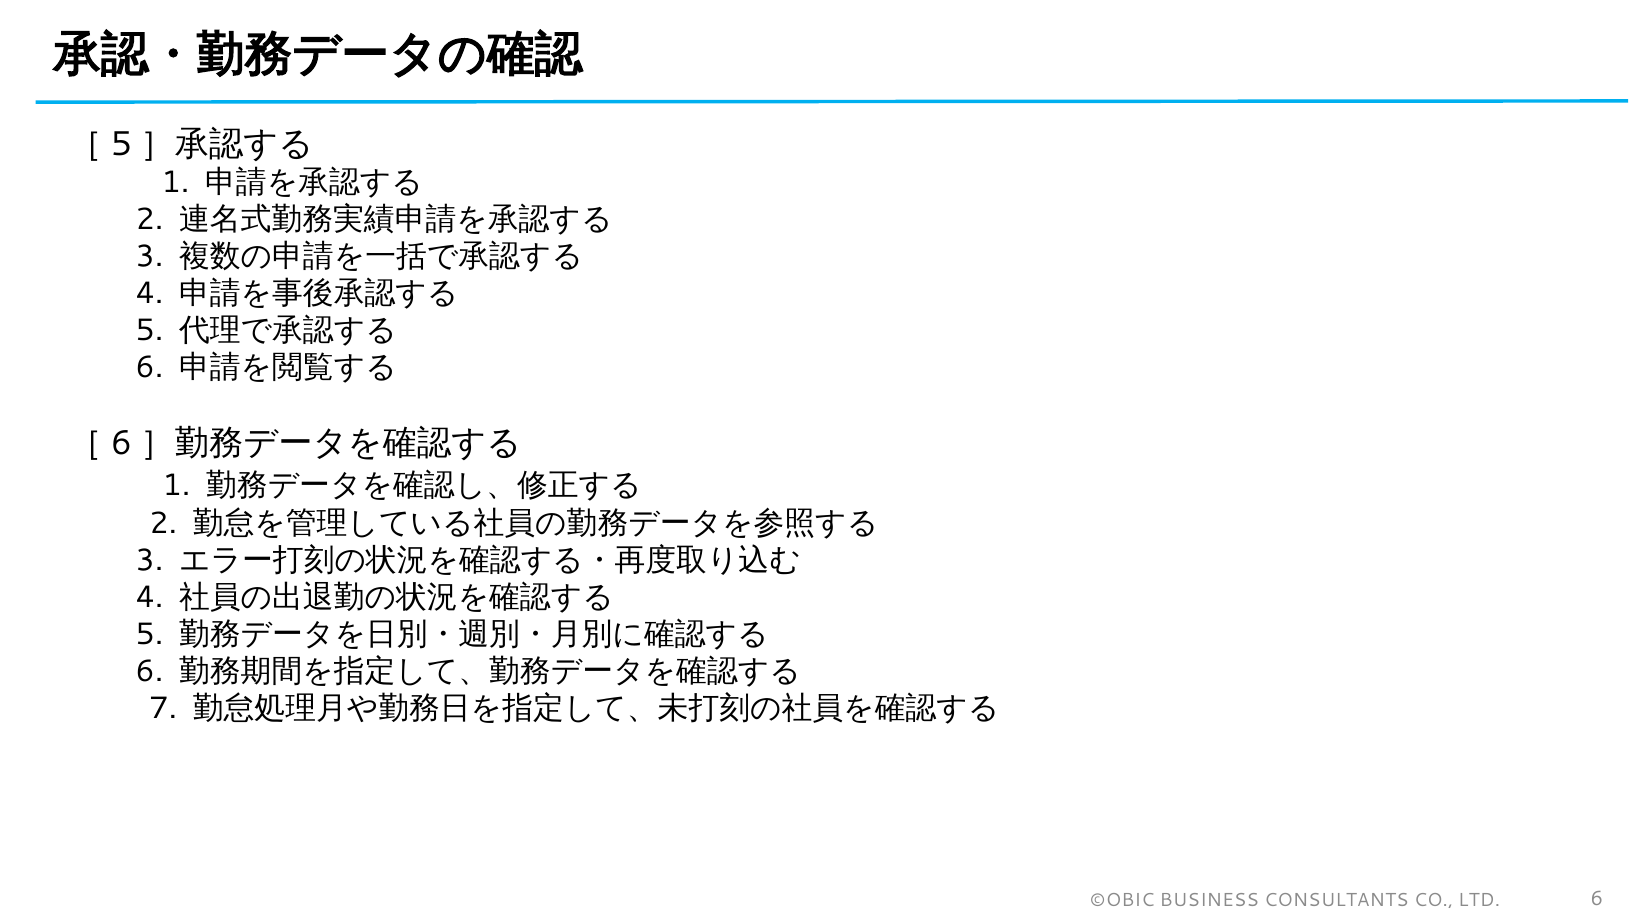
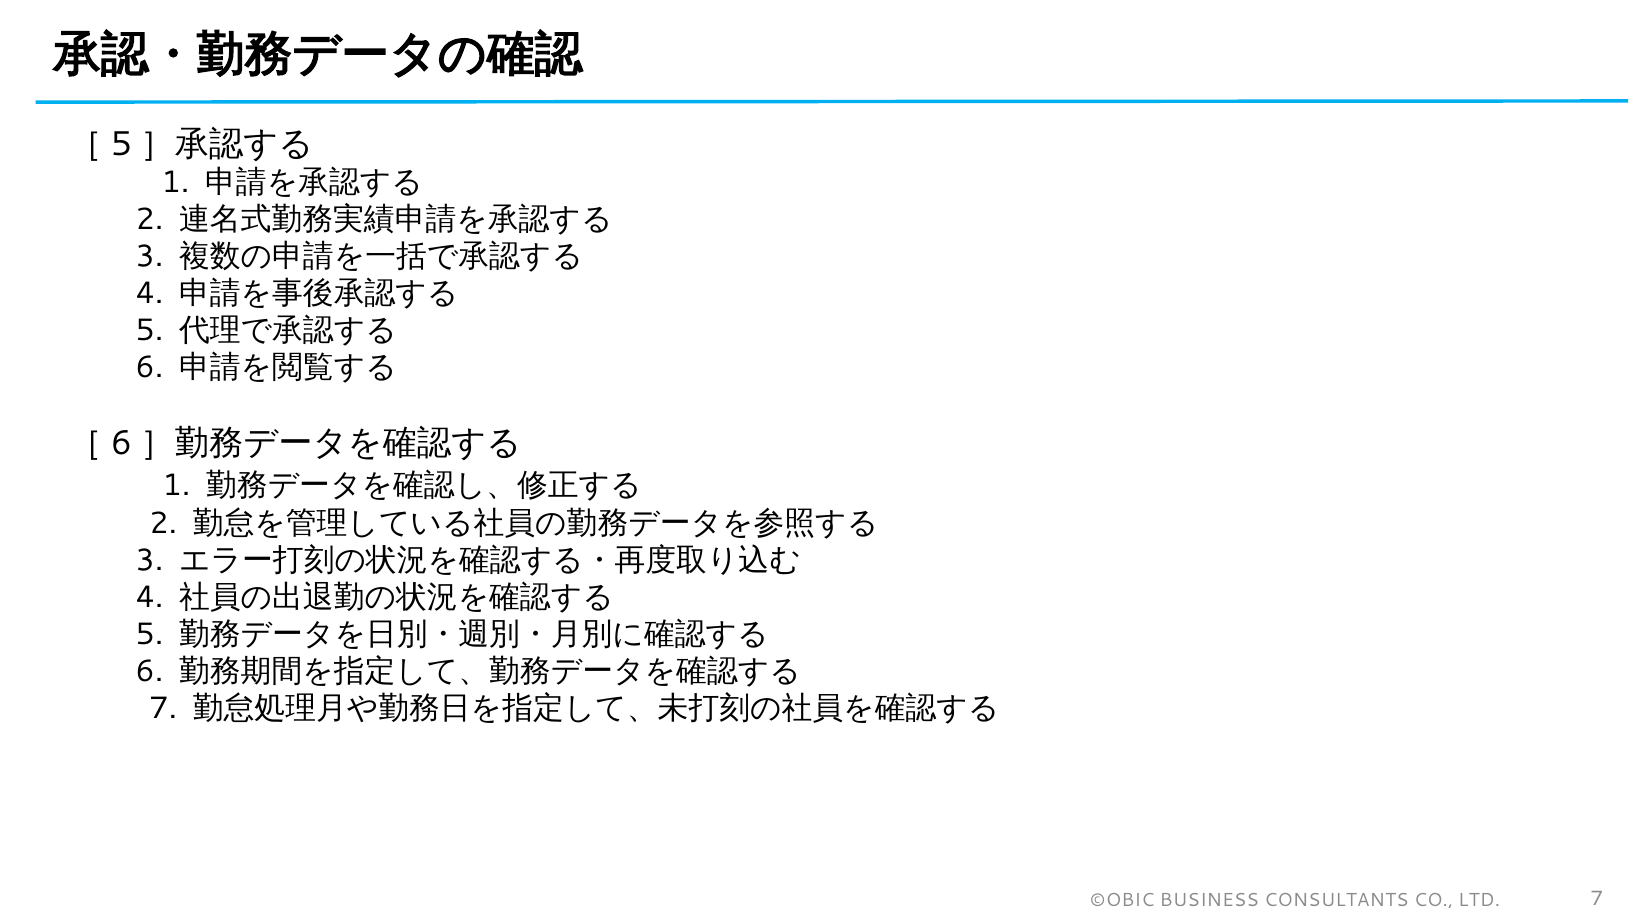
LTD 6: 6 -> 7
